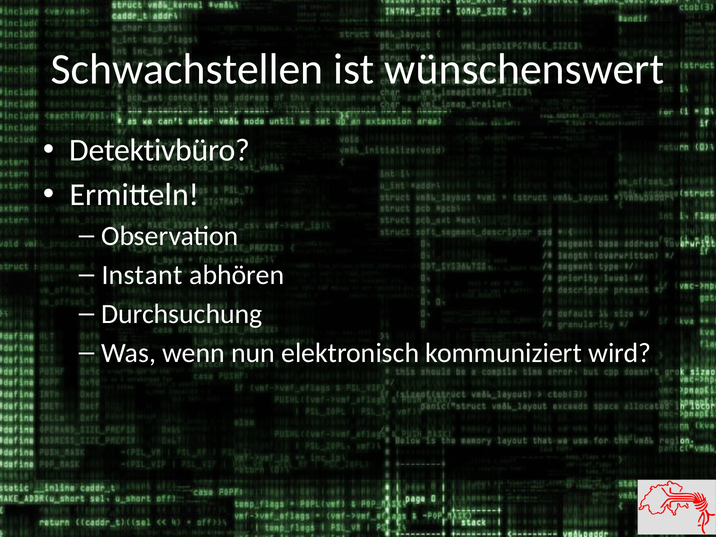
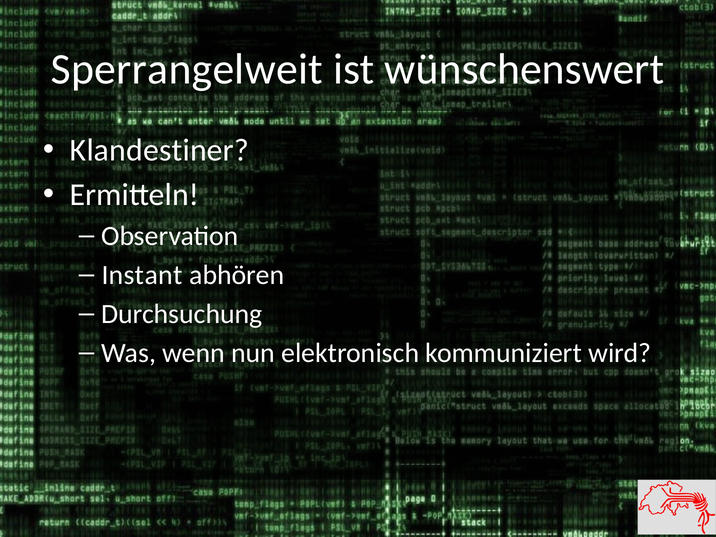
Schwachstellen: Schwachstellen -> Sperrangelweit
Detektivbüro: Detektivbüro -> Klandestiner
